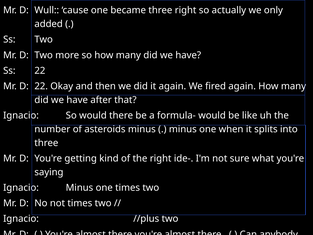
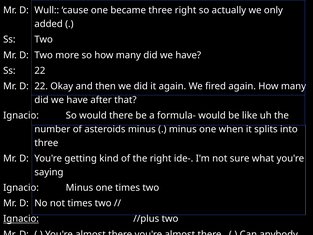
Ignacio at (21, 219) underline: none -> present
